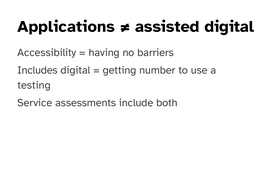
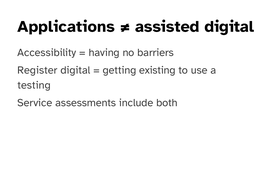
Includes: Includes -> Register
number: number -> existing
